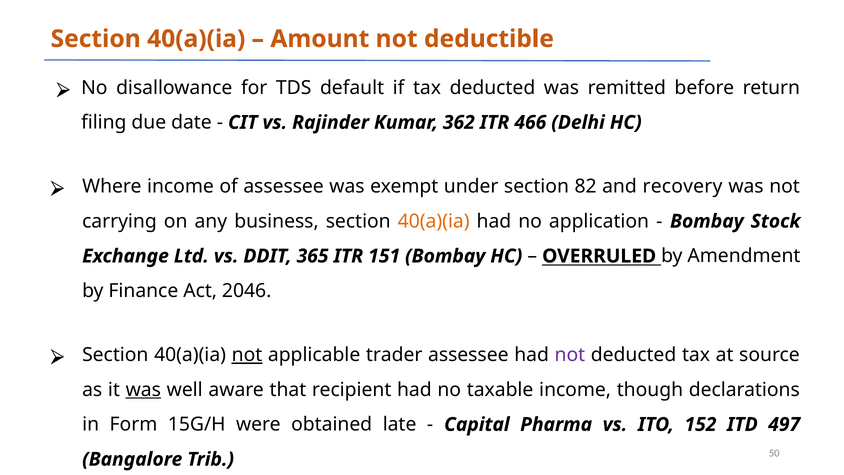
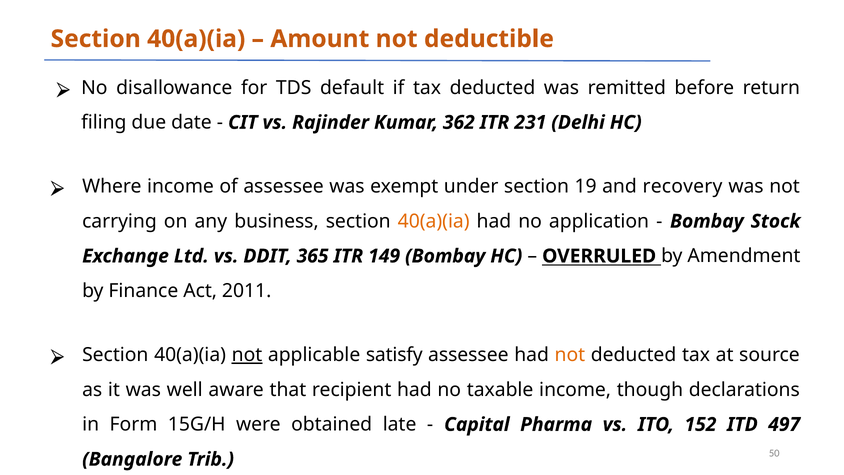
466: 466 -> 231
82: 82 -> 19
151: 151 -> 149
2046: 2046 -> 2011
trader: trader -> satisfy
not at (570, 355) colour: purple -> orange
was at (143, 390) underline: present -> none
